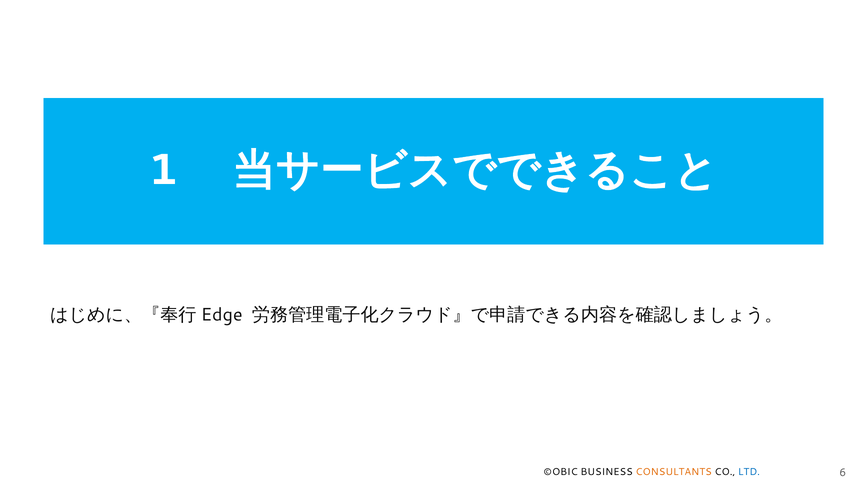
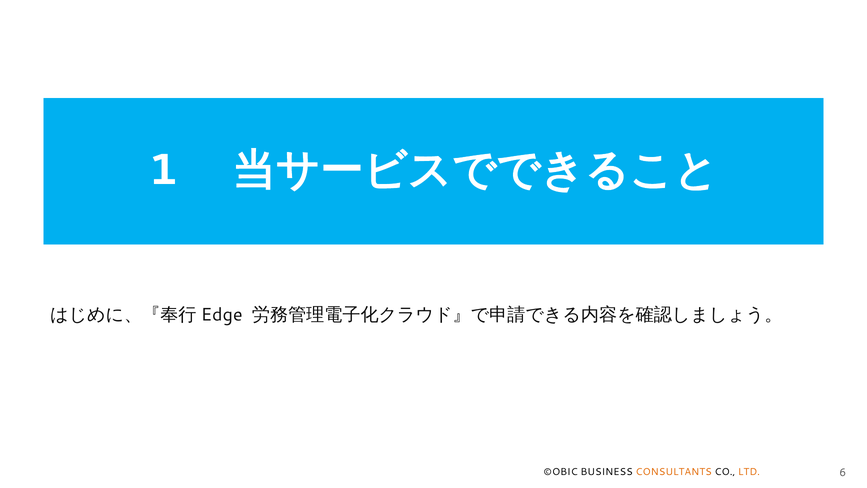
LTD colour: blue -> orange
